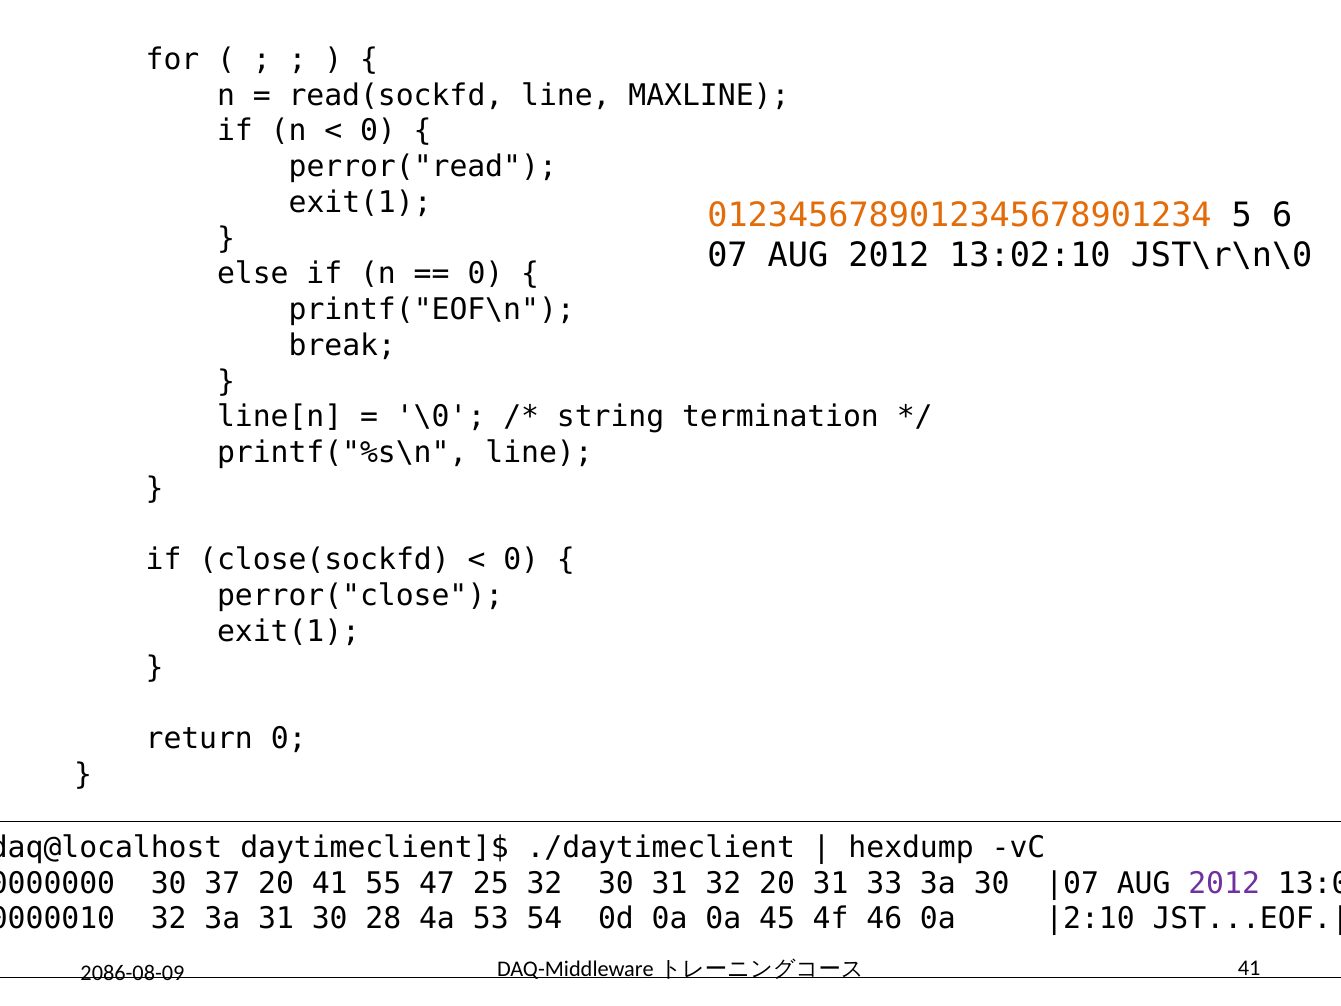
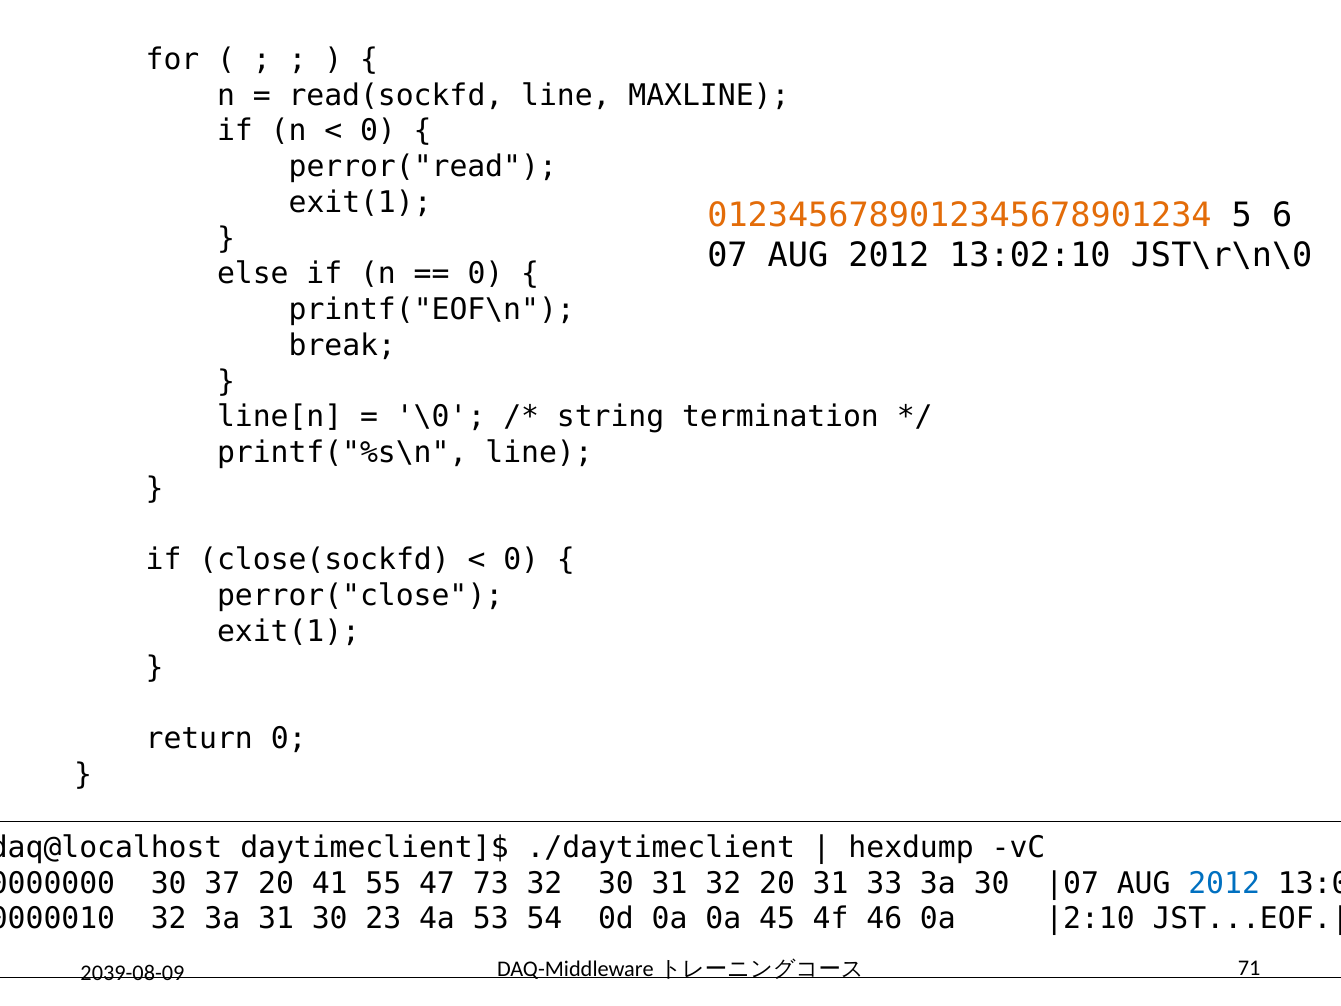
25: 25 -> 73
2012 at (1224, 883) colour: purple -> blue
28: 28 -> 23
2086-08-09: 2086-08-09 -> 2039-08-09
41 at (1249, 968): 41 -> 71
